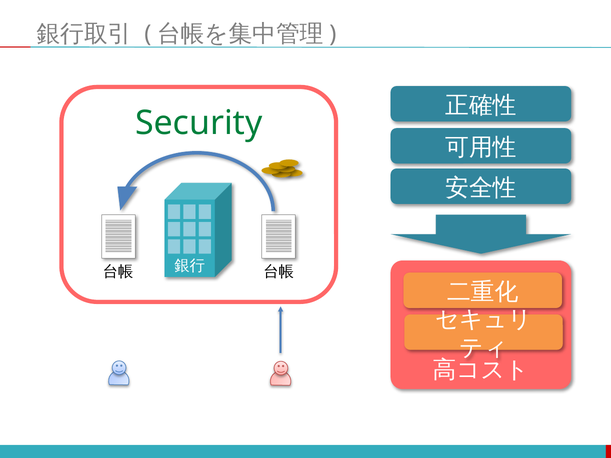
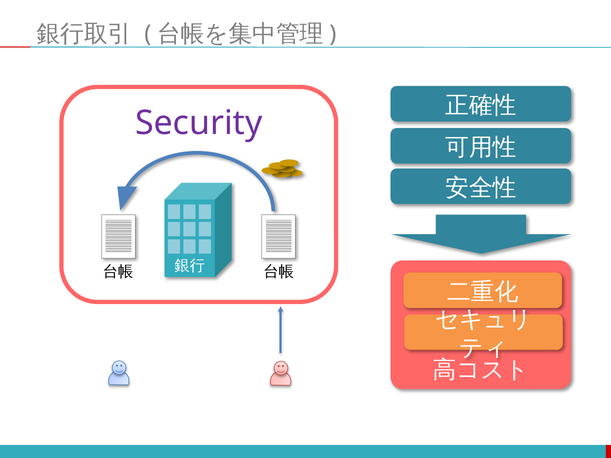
Security colour: green -> purple
